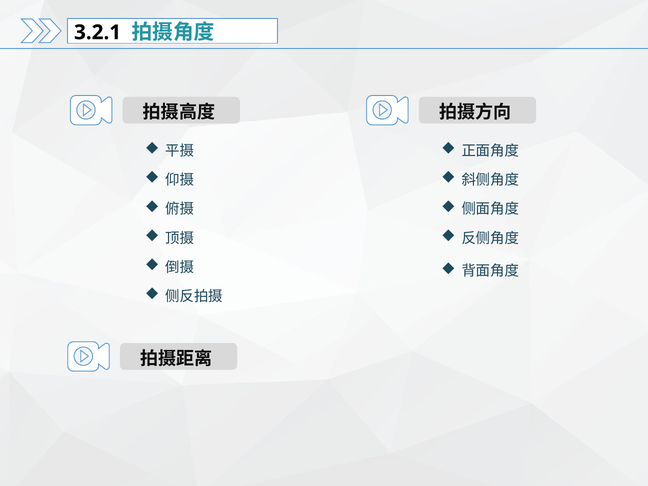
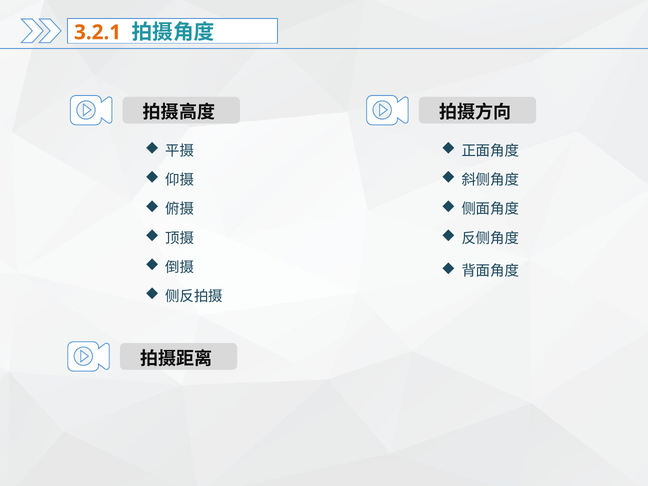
3.2.1 colour: black -> orange
